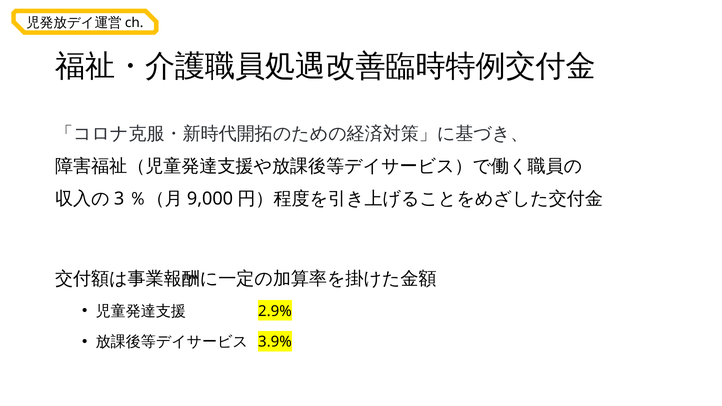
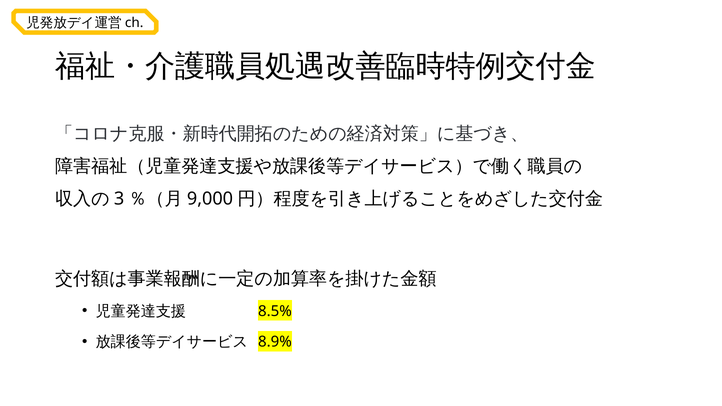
2.9%: 2.9% -> 8.5%
3.9%: 3.9% -> 8.9%
